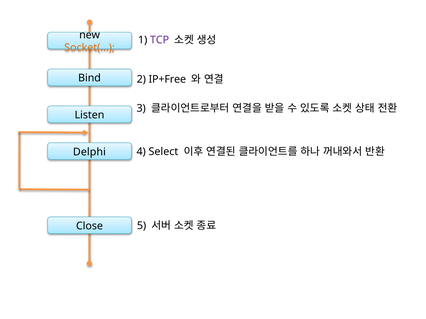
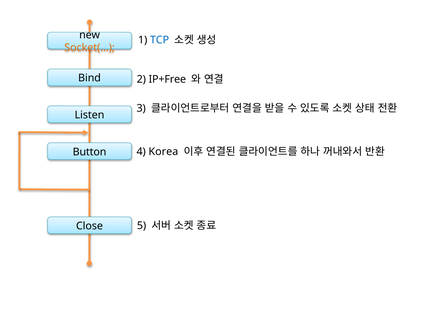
TCP colour: purple -> blue
Select: Select -> Korea
Delphi: Delphi -> Button
